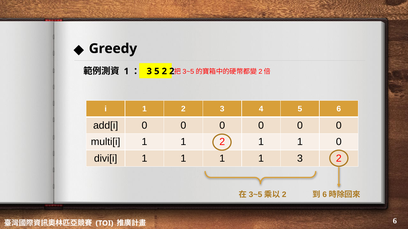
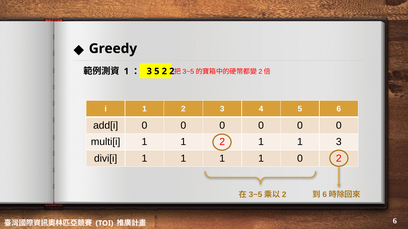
1 0: 0 -> 3
1 3: 3 -> 0
